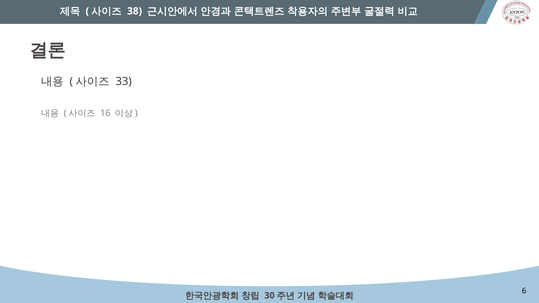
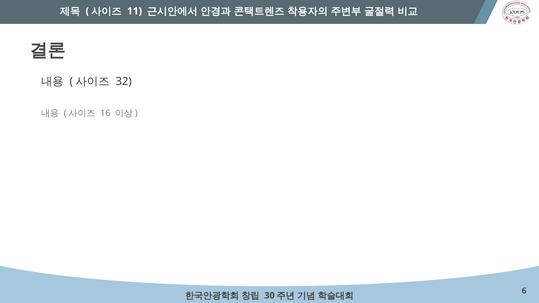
38: 38 -> 11
33: 33 -> 32
